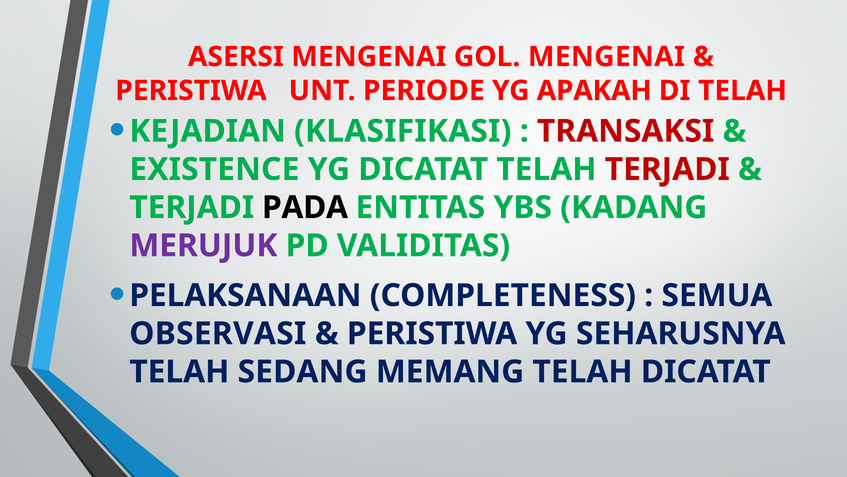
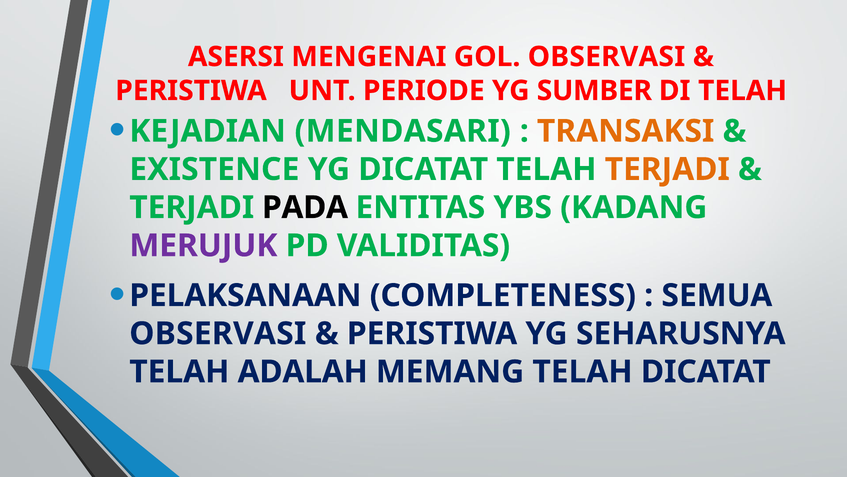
GOL MENGENAI: MENGENAI -> OBSERVASI
APAKAH: APAKAH -> SUMBER
KLASIFIKASI: KLASIFIKASI -> MENDASARI
TRANSAKSI colour: red -> orange
TERJADI at (667, 169) colour: red -> orange
SEDANG: SEDANG -> ADALAH
